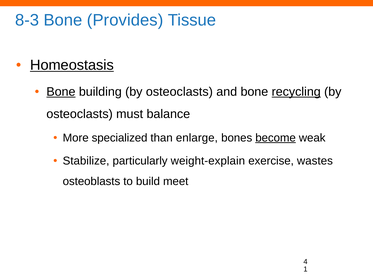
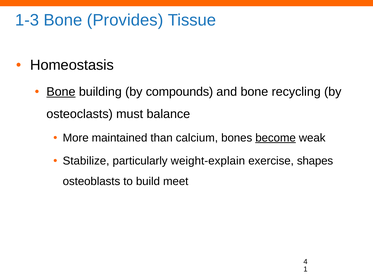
8-3: 8-3 -> 1-3
Homeostasis underline: present -> none
building by osteoclasts: osteoclasts -> compounds
recycling underline: present -> none
specialized: specialized -> maintained
enlarge: enlarge -> calcium
wastes: wastes -> shapes
